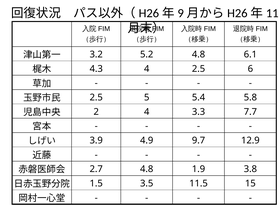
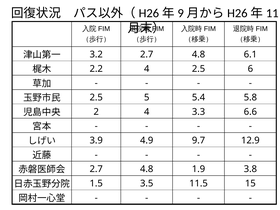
3.2 5.2: 5.2 -> 2.7
4.3: 4.3 -> 2.2
7.7: 7.7 -> 6.6
